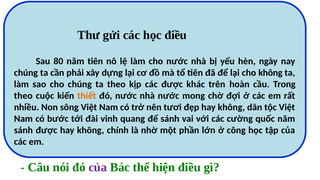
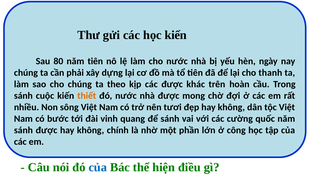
học điều: điều -> kiến
cho không: không -> thanh
theo at (23, 96): theo -> sánh
nhà nước: nước -> được
của at (98, 167) colour: purple -> blue
